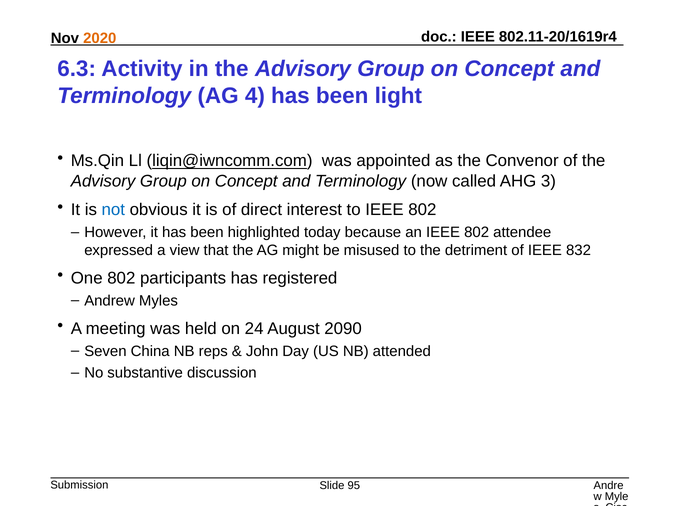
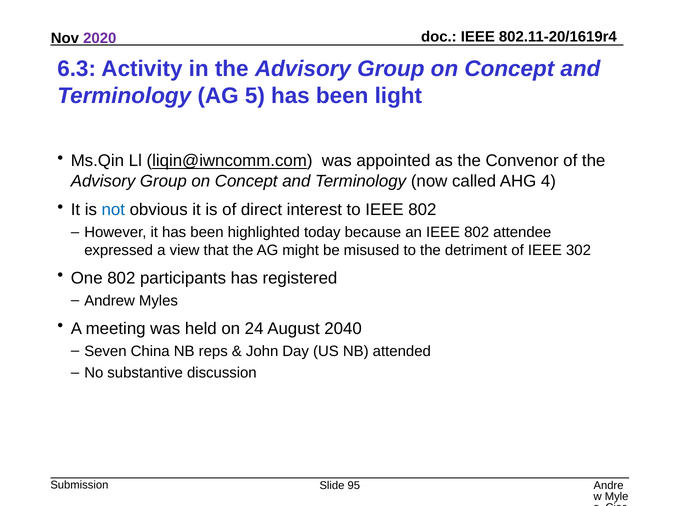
2020 colour: orange -> purple
4: 4 -> 5
3: 3 -> 4
832: 832 -> 302
2090: 2090 -> 2040
